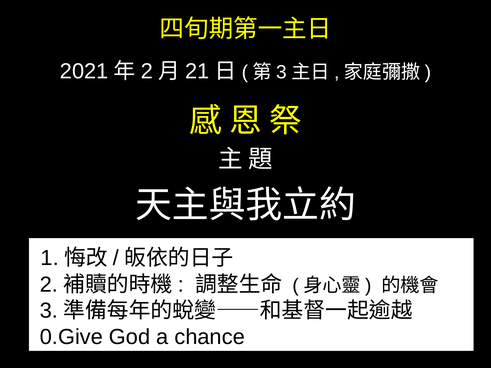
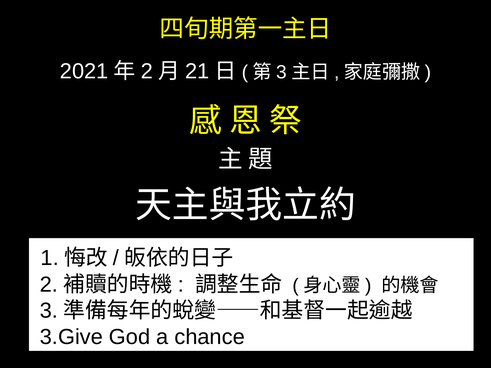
0.Give: 0.Give -> 3.Give
